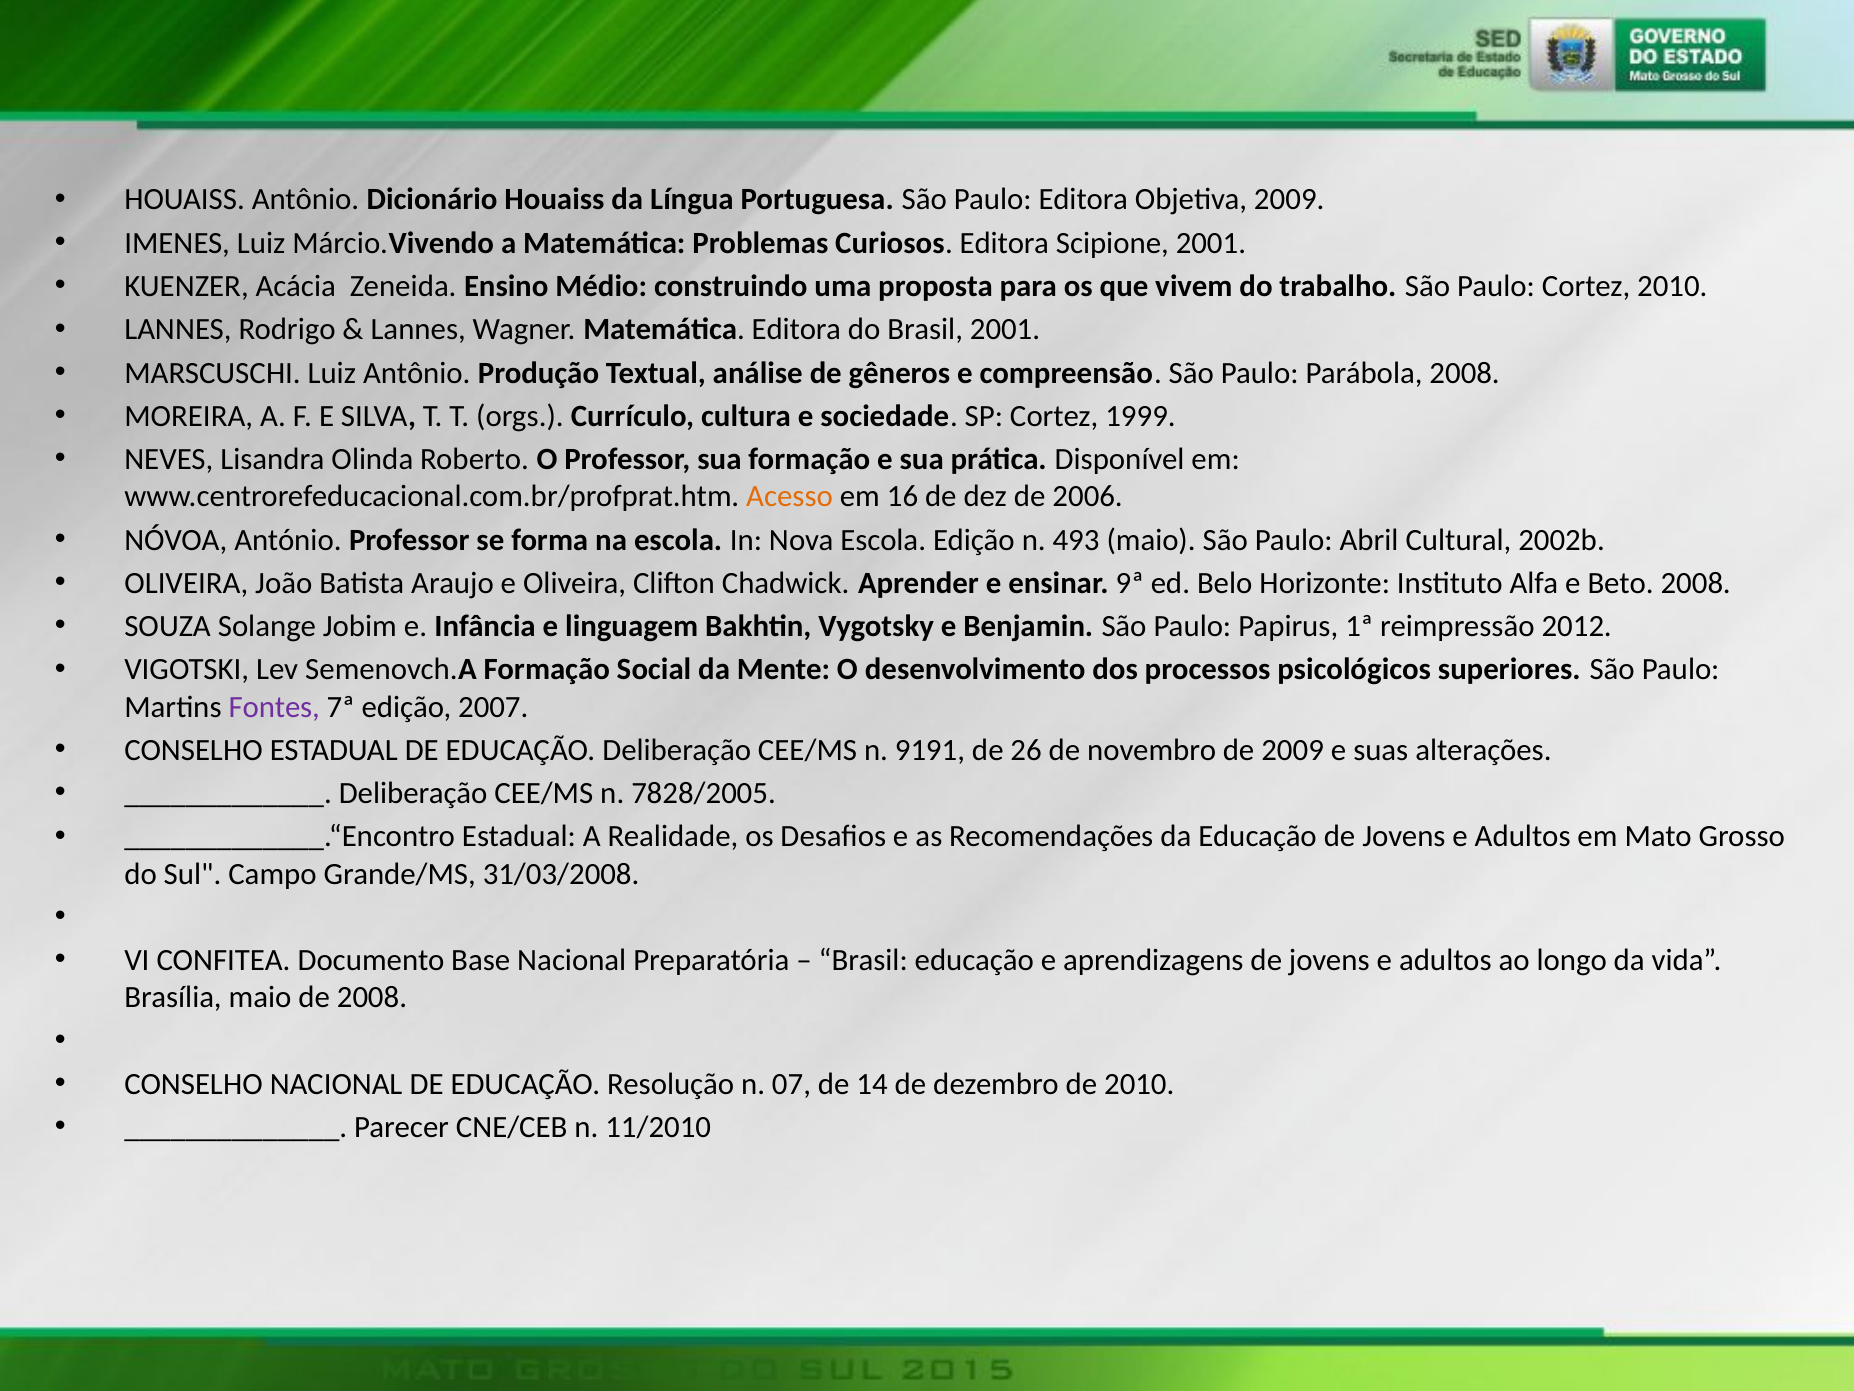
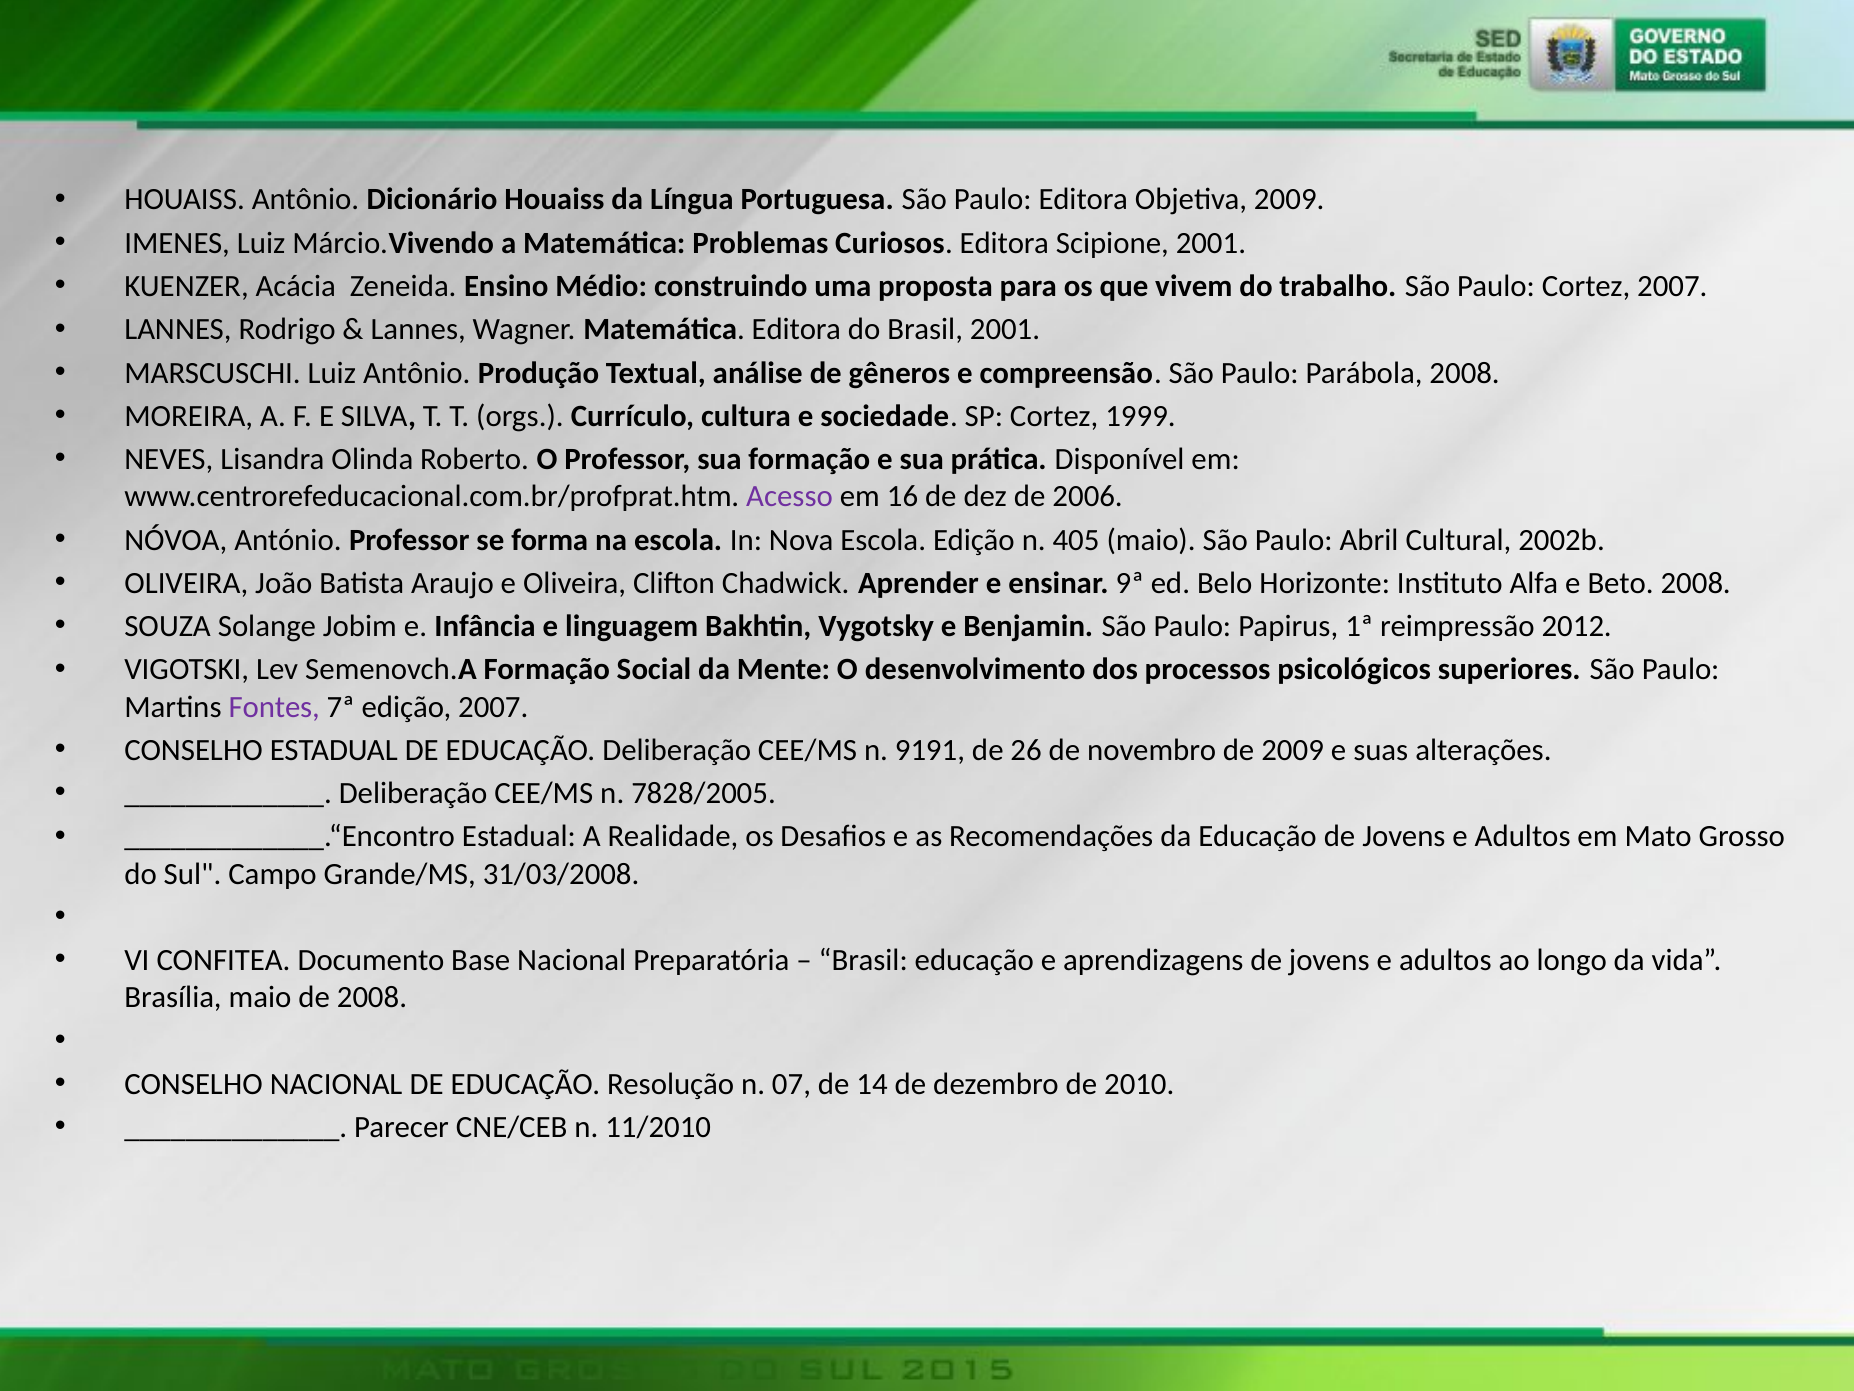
Cortez 2010: 2010 -> 2007
Acesso colour: orange -> purple
493: 493 -> 405
